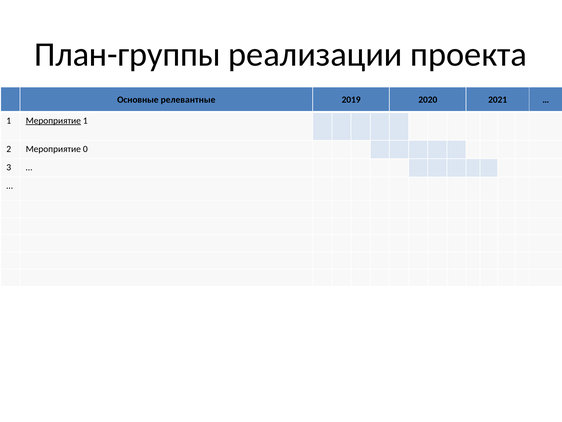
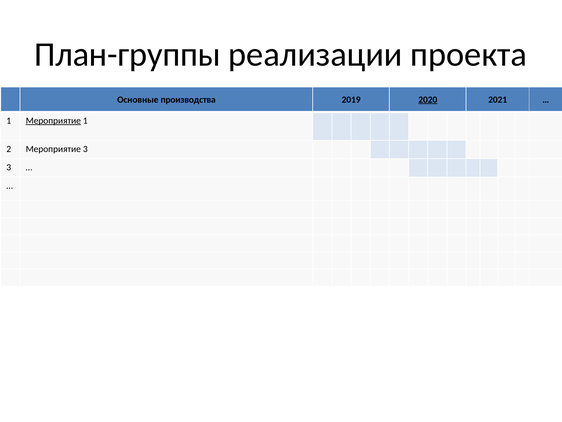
релевантные: релевантные -> производства
2020 underline: none -> present
Мероприятие 0: 0 -> 3
